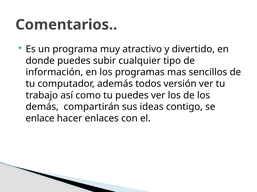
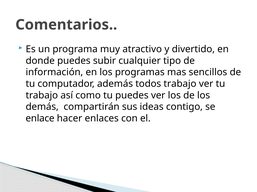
todos versión: versión -> trabajo
